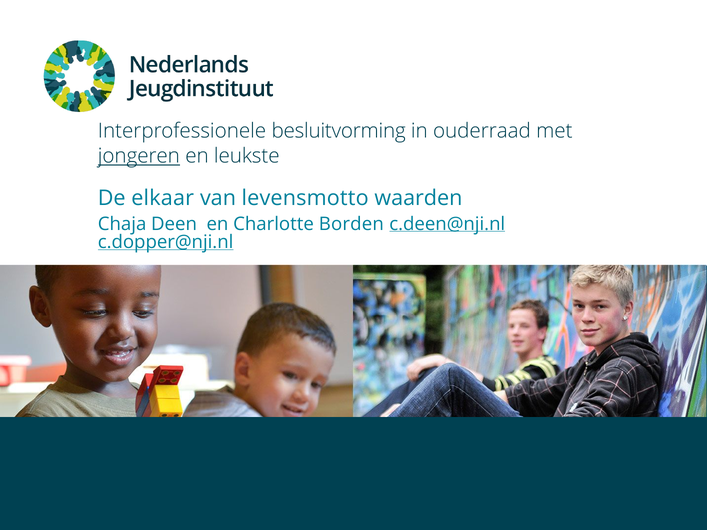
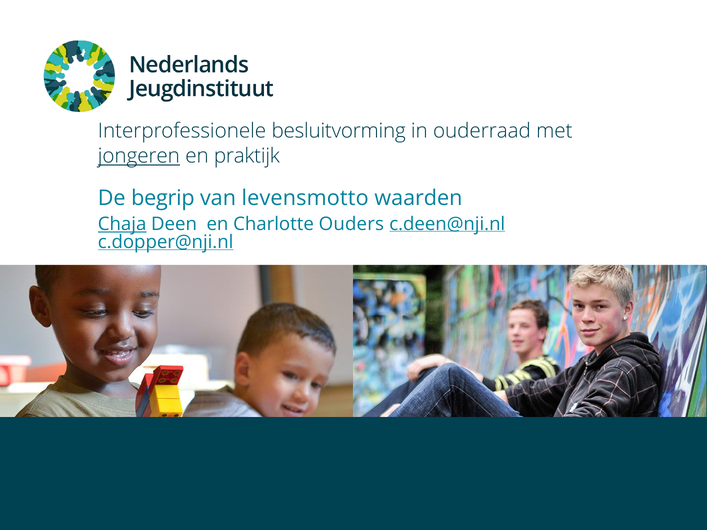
leukste: leukste -> praktijk
elkaar: elkaar -> begrip
Chaja underline: none -> present
Borden: Borden -> Ouders
